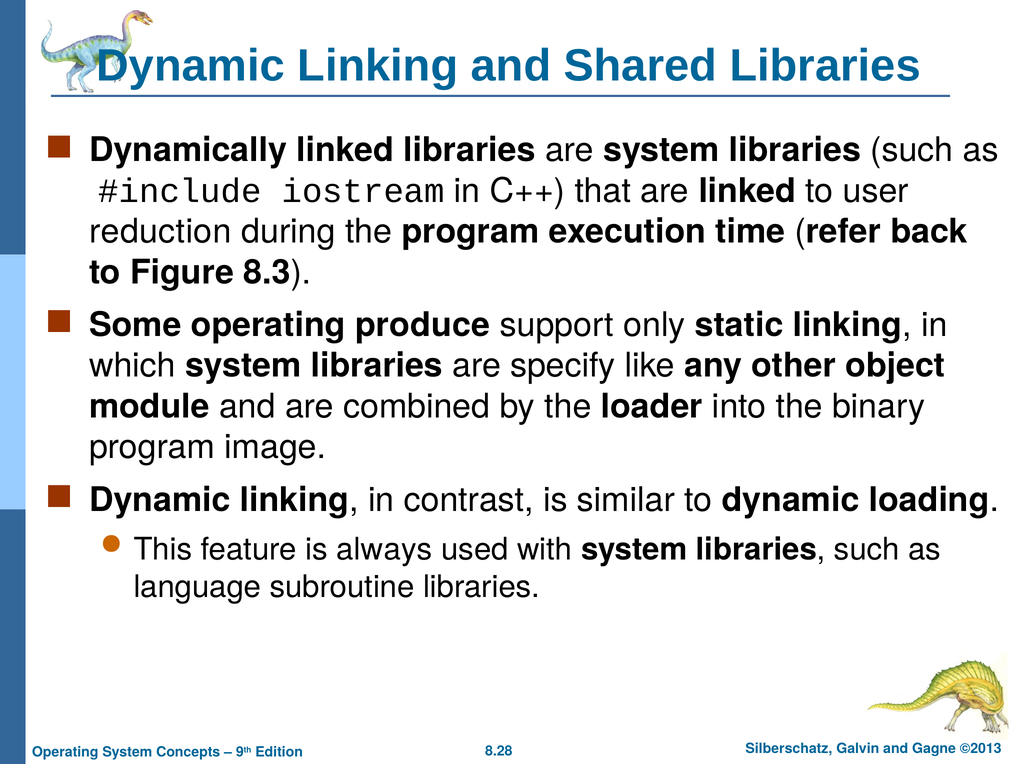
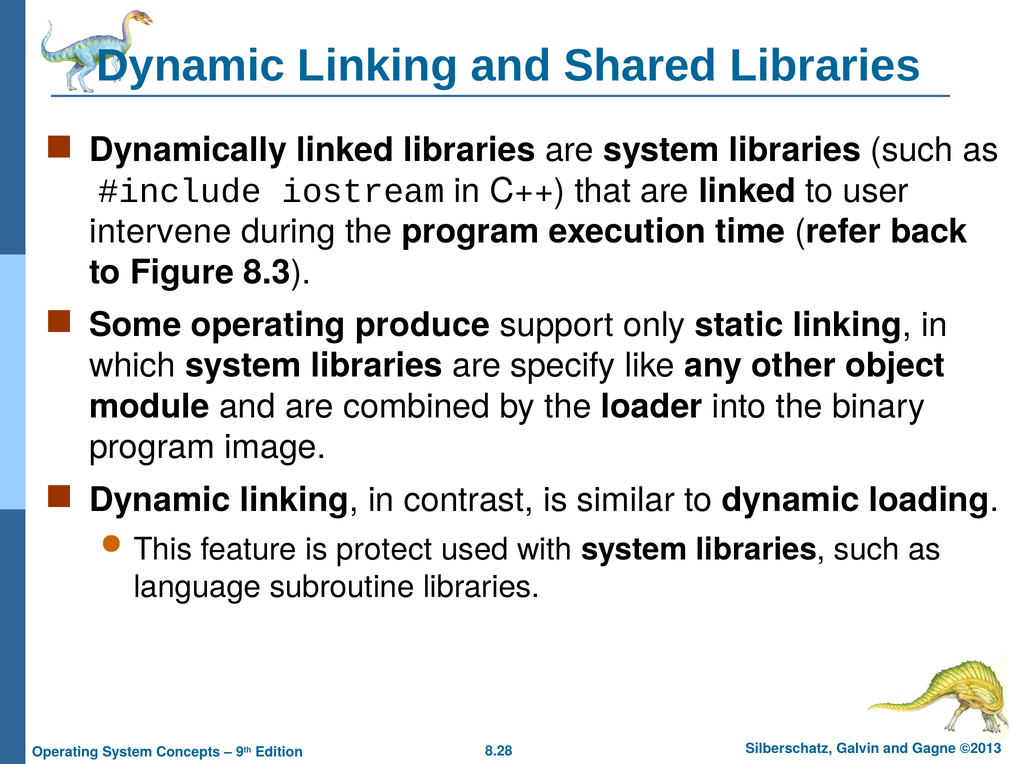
reduction: reduction -> intervene
always: always -> protect
